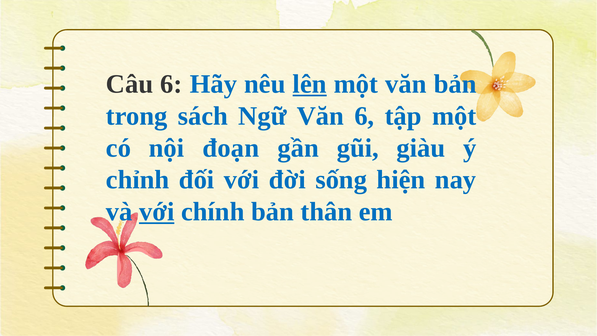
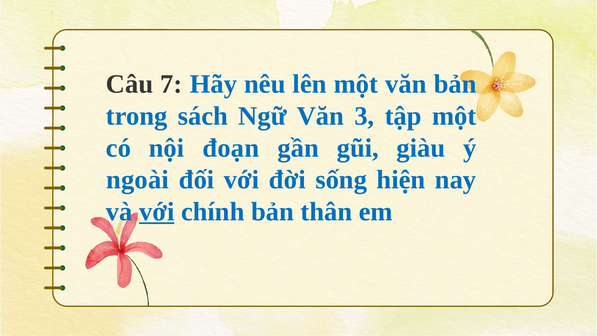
Câu 6: 6 -> 7
lên underline: present -> none
Văn 6: 6 -> 3
chỉnh: chỉnh -> ngoài
